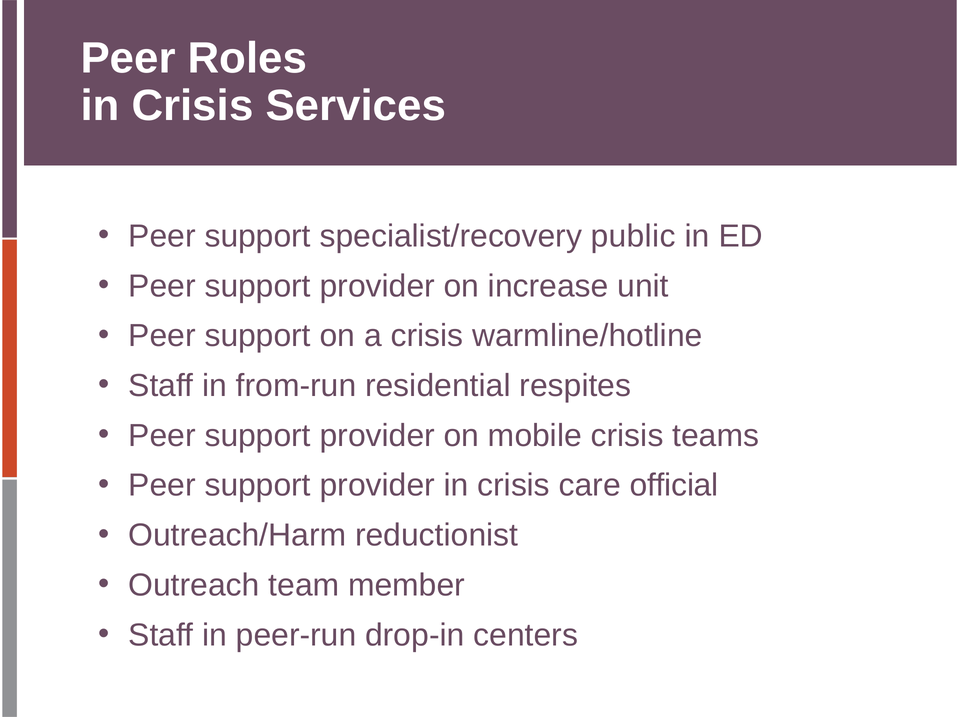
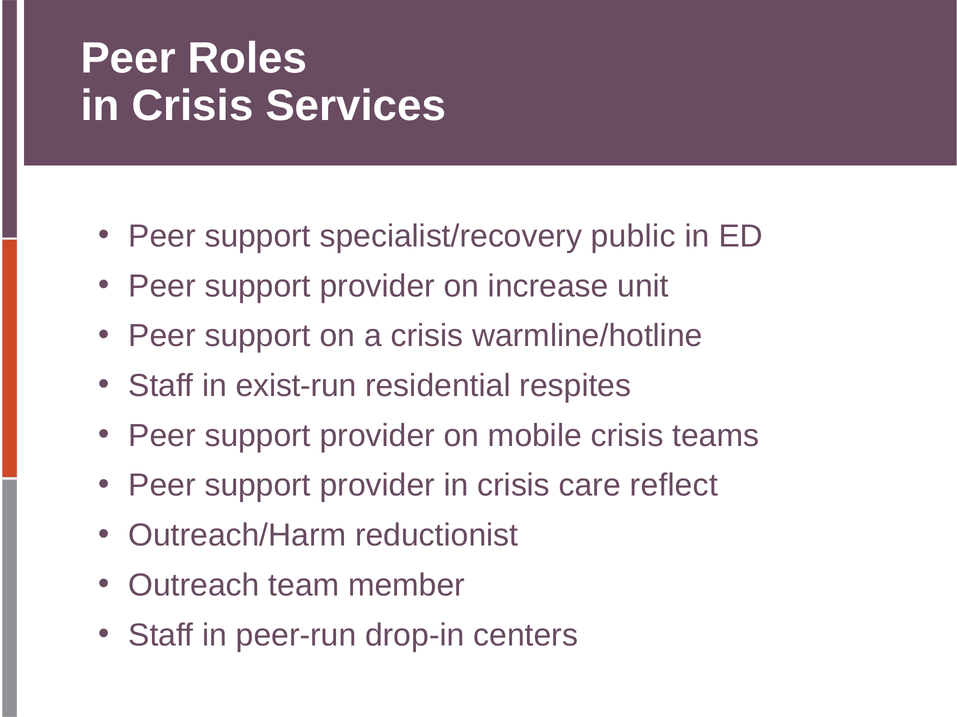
from-run: from-run -> exist-run
official: official -> reflect
